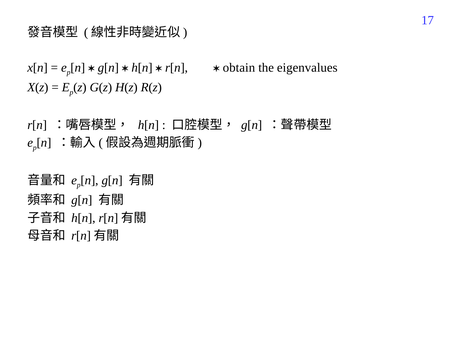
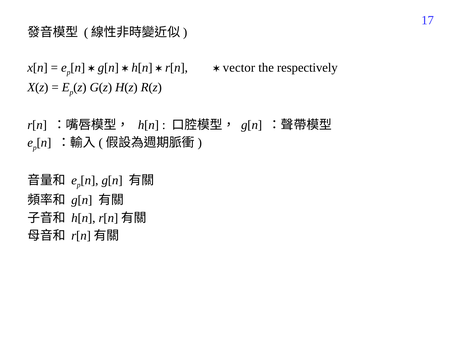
obtain: obtain -> vector
eigenvalues: eigenvalues -> respectively
